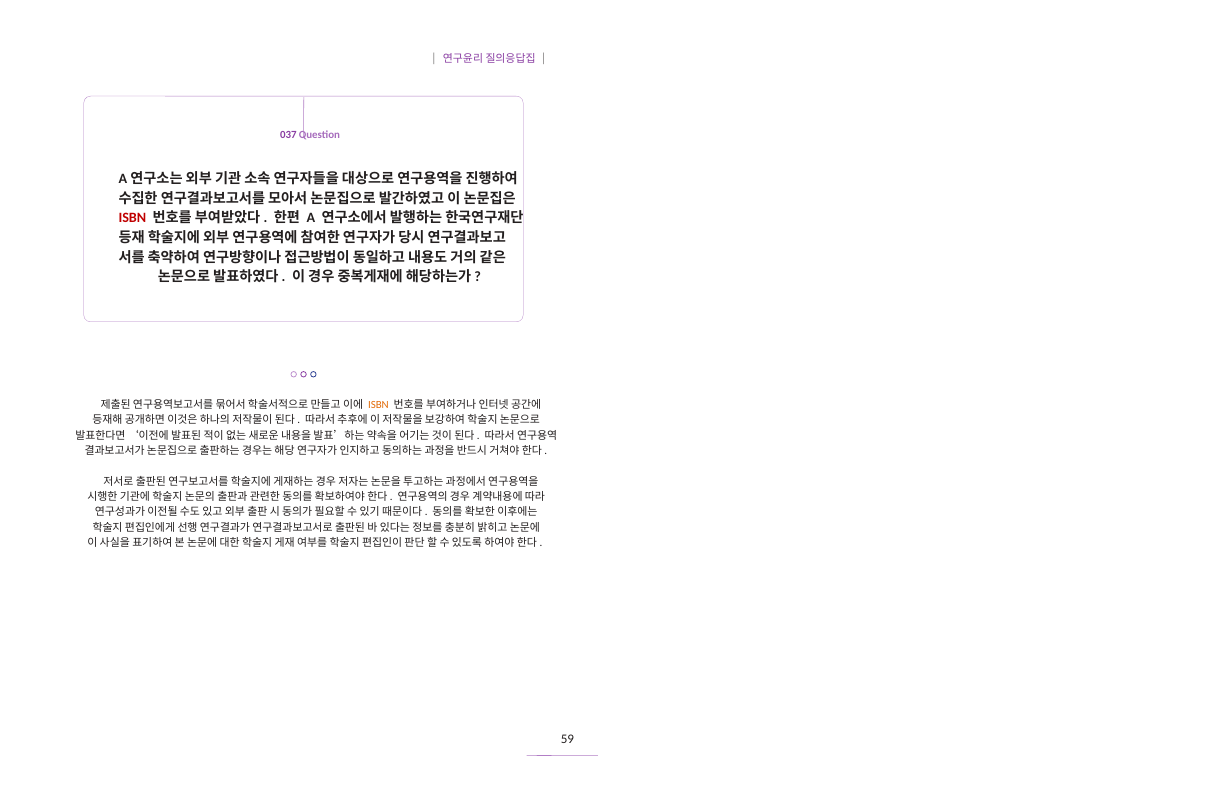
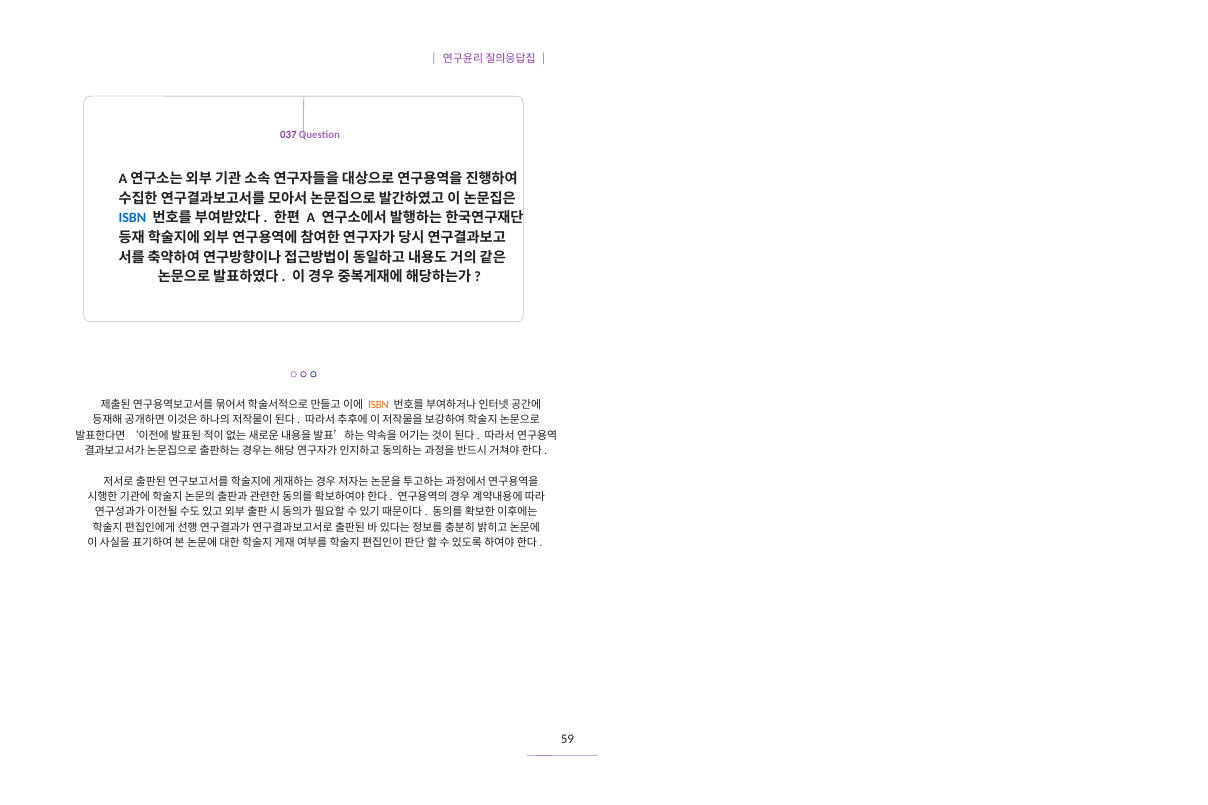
ISBN at (132, 218) colour: red -> blue
